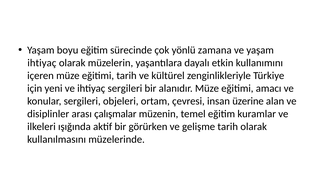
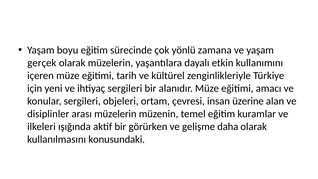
ihtiyaç at (42, 63): ihtiyaç -> gerçek
arası çalışmalar: çalışmalar -> müzelerin
gelişme tarih: tarih -> daha
müzelerinde: müzelerinde -> konusundaki
